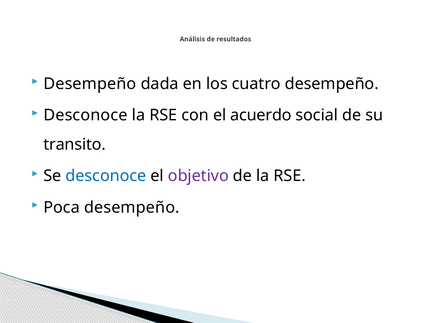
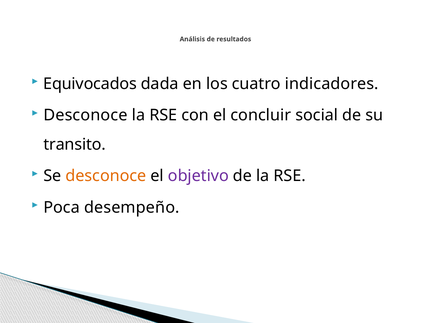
Desempeño at (90, 84): Desempeño -> Equivocados
cuatro desempeño: desempeño -> indicadores
acuerdo: acuerdo -> concluir
desconoce at (106, 176) colour: blue -> orange
